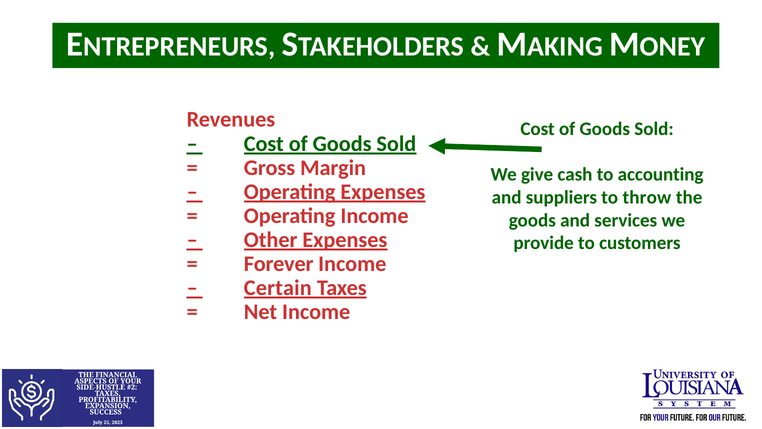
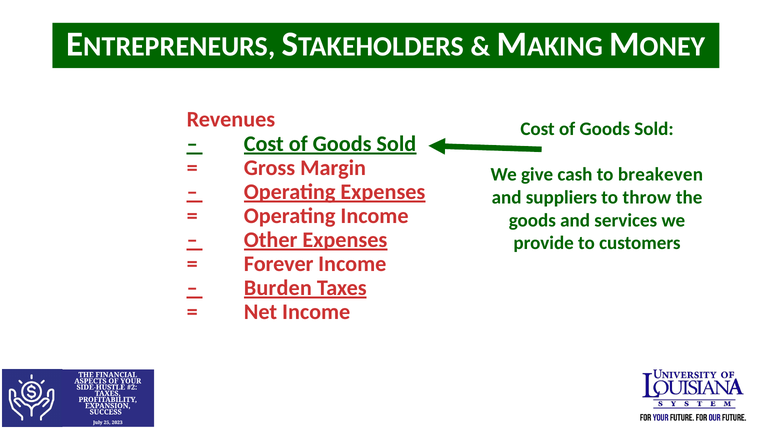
accounting: accounting -> breakeven
Certain: Certain -> Burden
